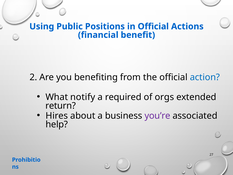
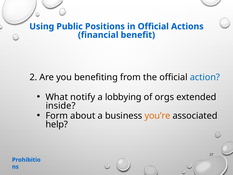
required: required -> lobbying
return: return -> inside
Hires: Hires -> Form
you’re colour: purple -> orange
